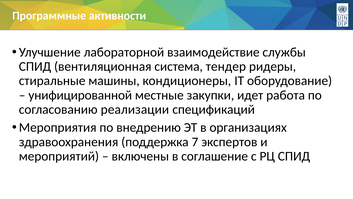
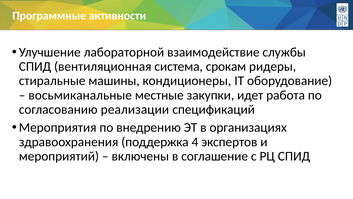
тендер: тендер -> срокам
унифицированной: унифицированной -> восьмиканальные
7: 7 -> 4
